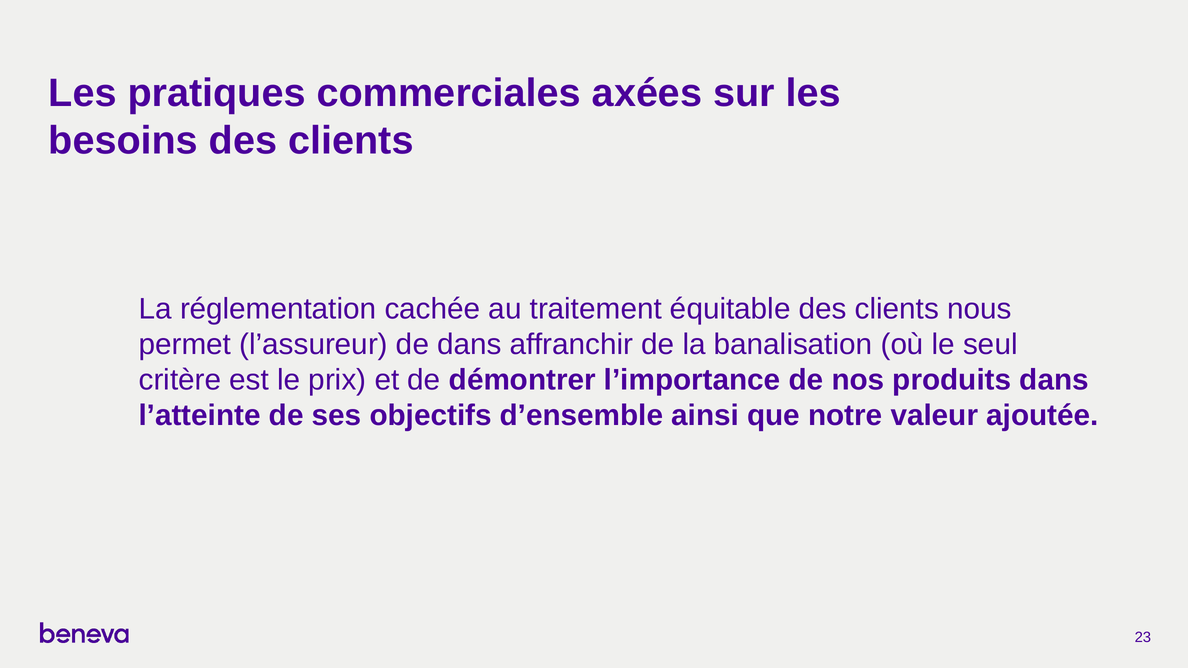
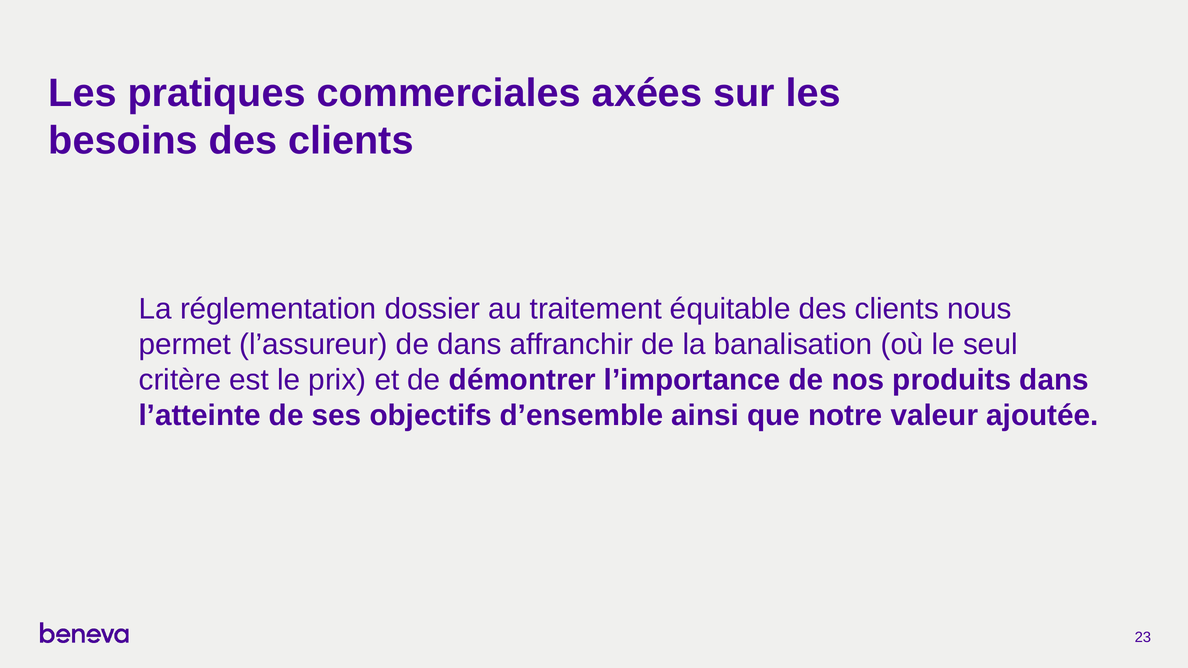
cachée: cachée -> dossier
